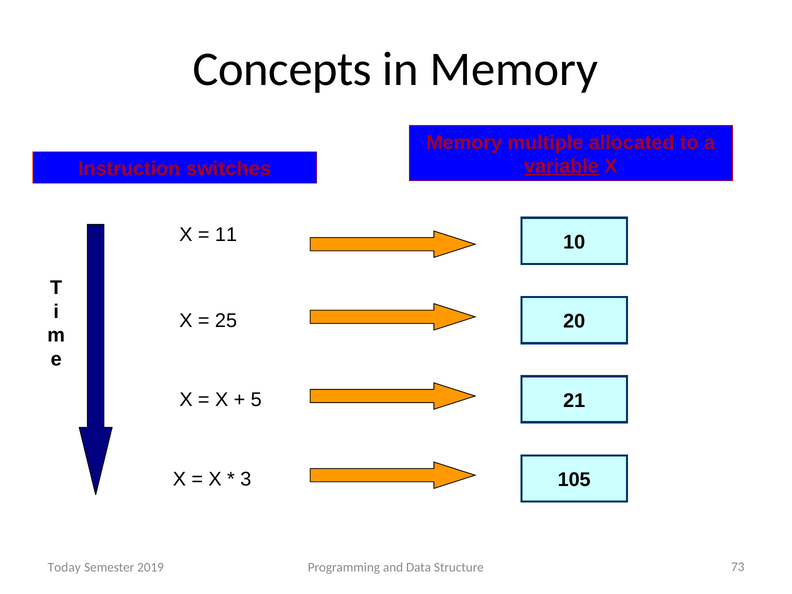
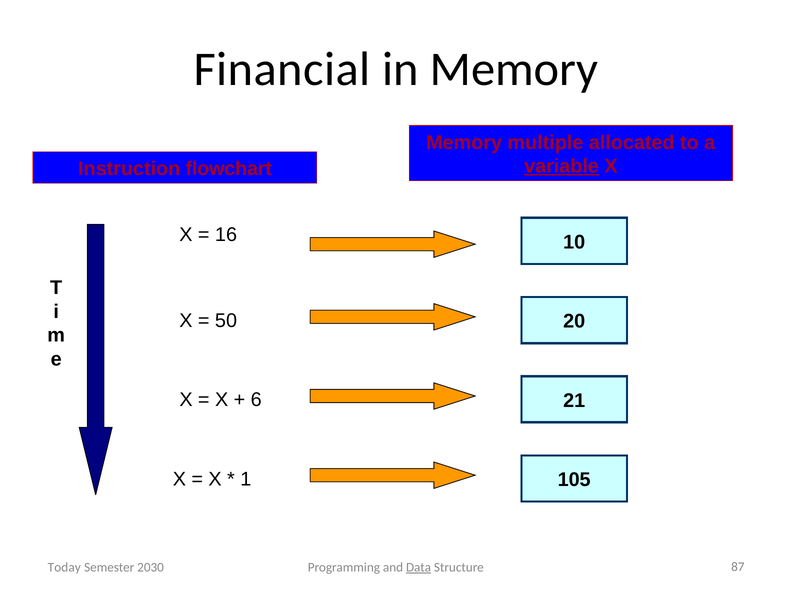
Concepts: Concepts -> Financial
switches: switches -> flowchart
11: 11 -> 16
25: 25 -> 50
5: 5 -> 6
3: 3 -> 1
2019: 2019 -> 2030
Data underline: none -> present
73: 73 -> 87
